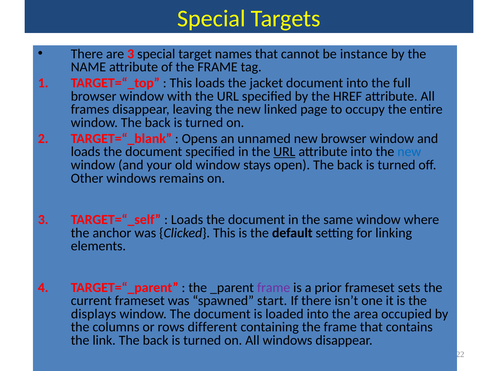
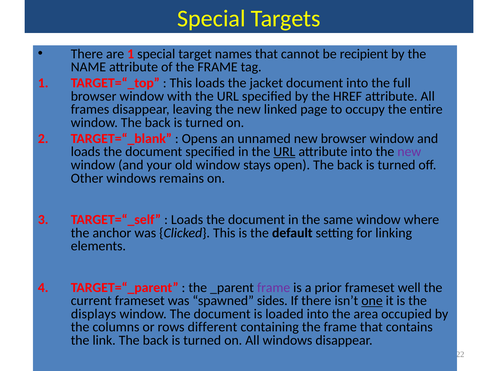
are 3: 3 -> 1
instance: instance -> recipient
new at (409, 152) colour: blue -> purple
sets: sets -> well
start: start -> sides
one underline: none -> present
